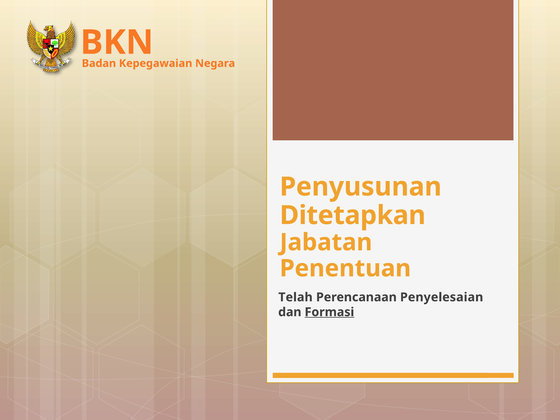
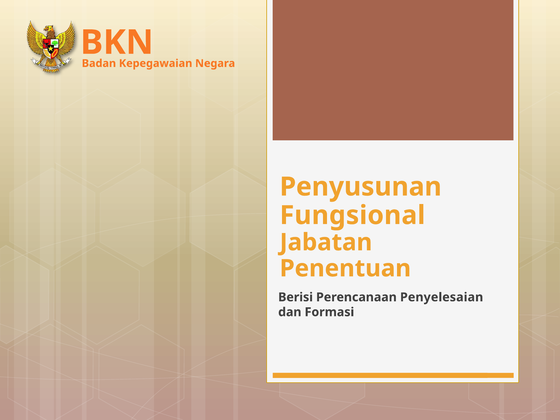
Ditetapkan: Ditetapkan -> Fungsional
Telah: Telah -> Berisi
Formasi underline: present -> none
